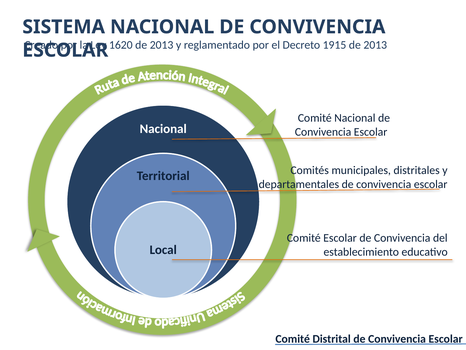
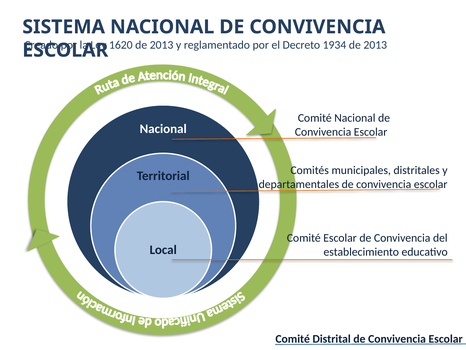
1915: 1915 -> 1934
